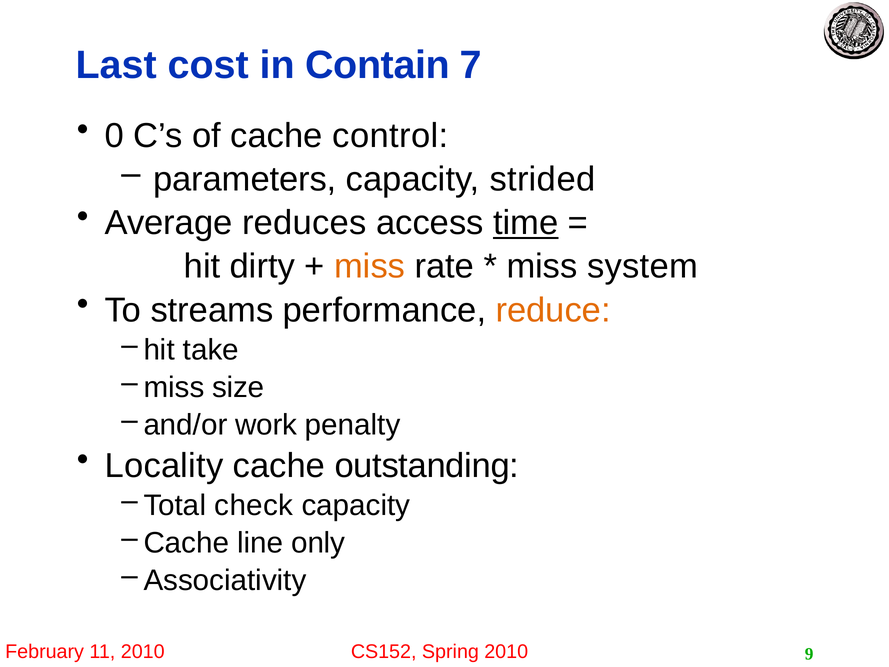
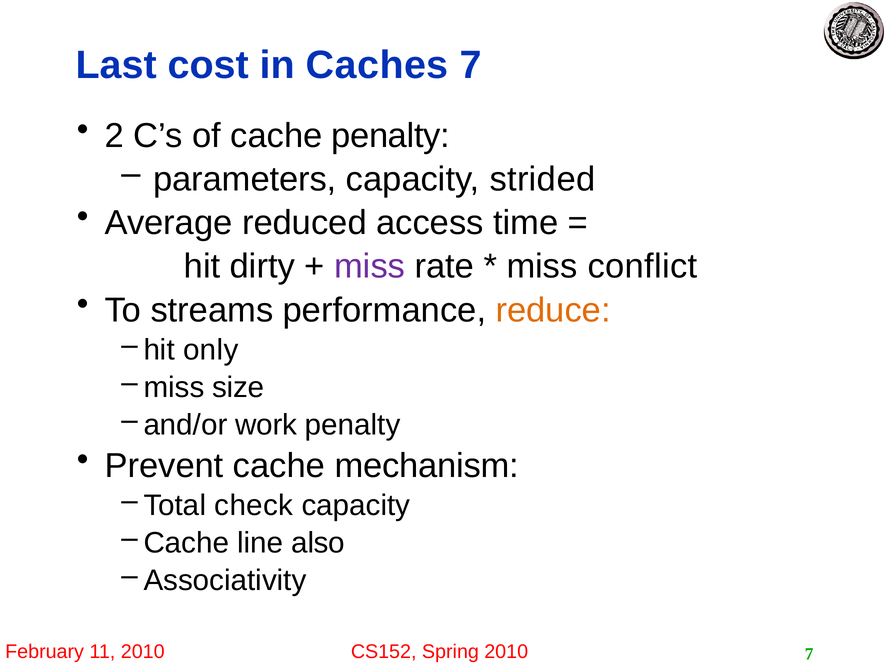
Contain: Contain -> Caches
0: 0 -> 2
cache control: control -> penalty
reduces: reduces -> reduced
time underline: present -> none
miss at (370, 266) colour: orange -> purple
system: system -> conflict
take: take -> only
Locality: Locality -> Prevent
outstanding: outstanding -> mechanism
only: only -> also
9 at (809, 654): 9 -> 7
